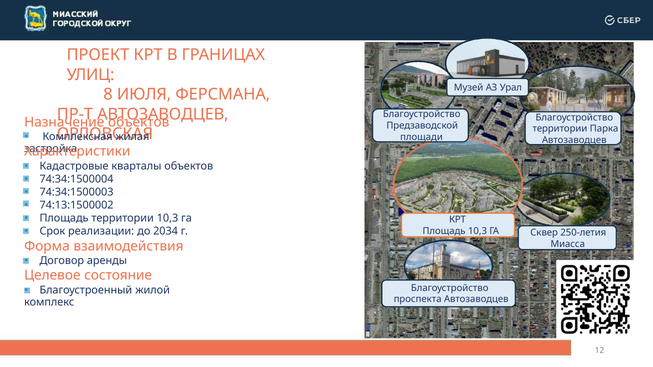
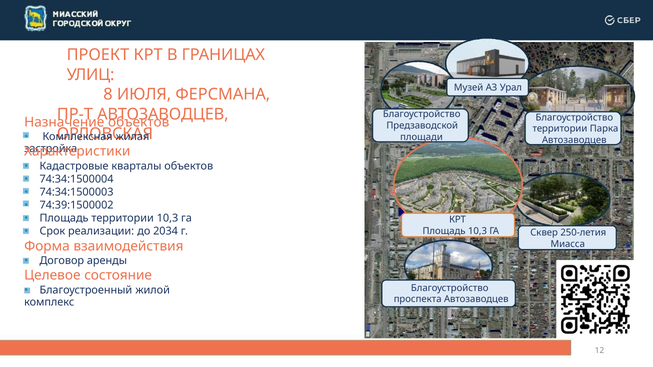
74:13:1500002: 74:13:1500002 -> 74:39:1500002
